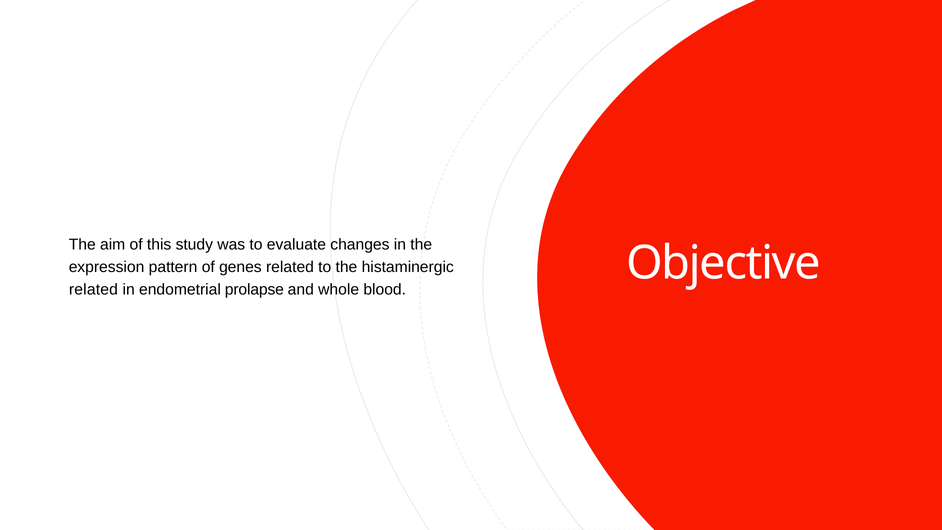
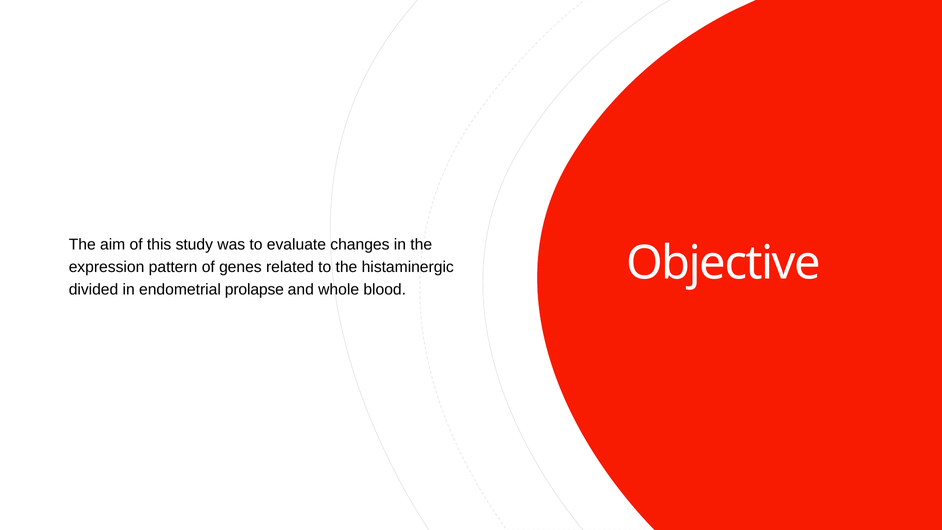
related at (93, 290): related -> divided
